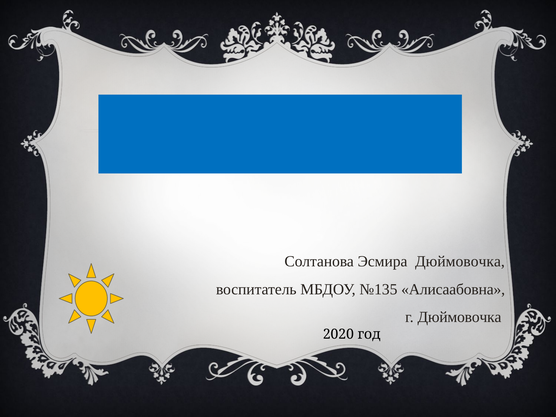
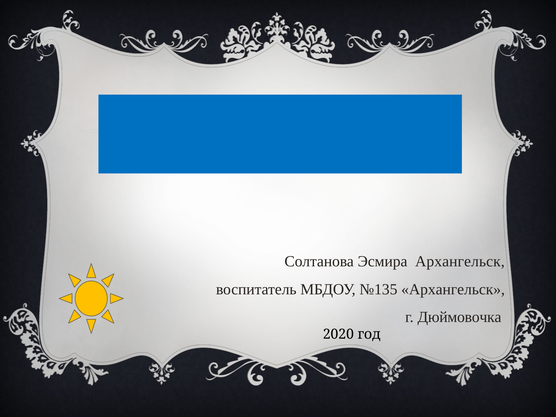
Эсмира Дюймовочка: Дюймовочка -> Архангельск
№135 Алисаабовна: Алисаабовна -> Архангельск
